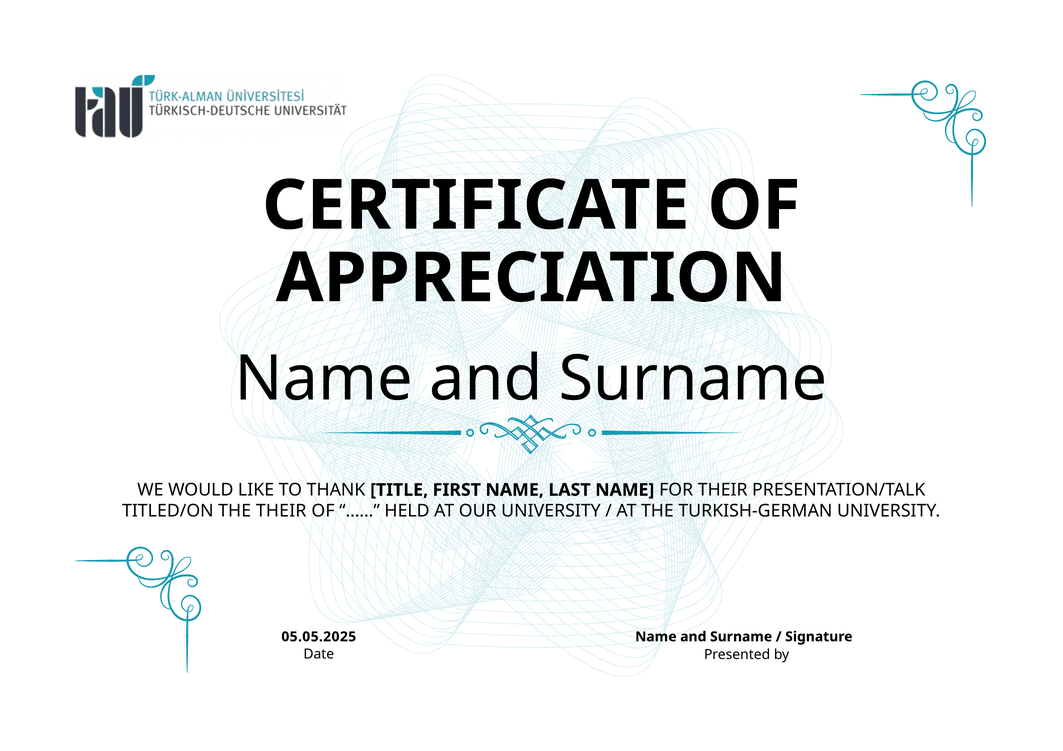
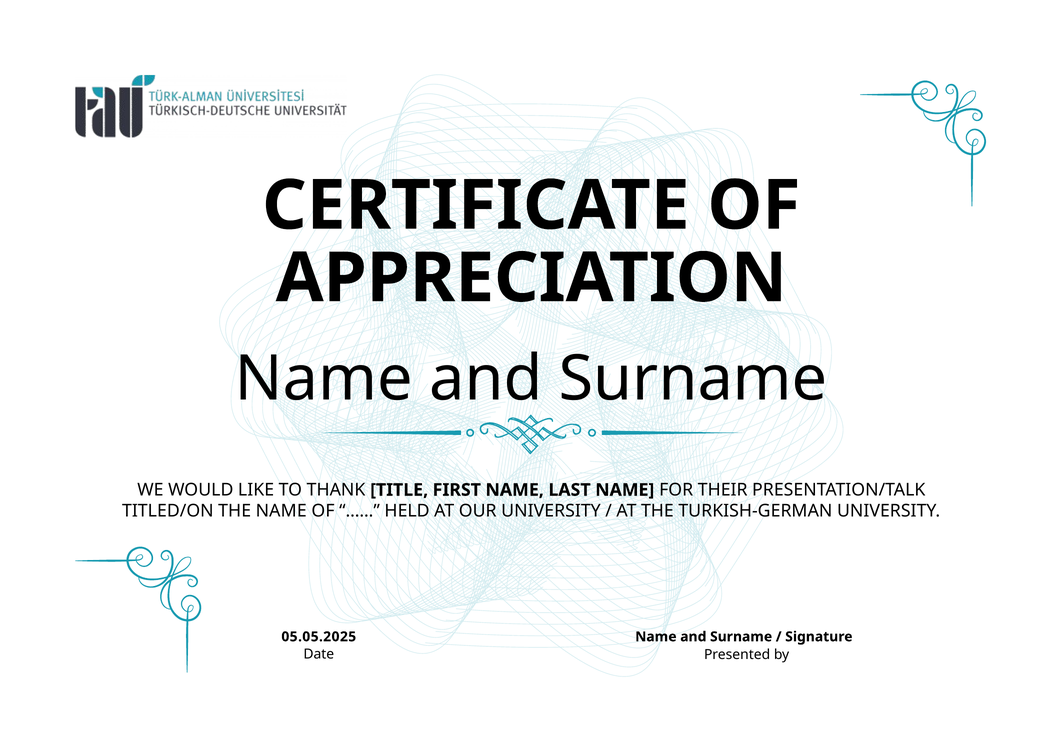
THE THEIR: THEIR -> NAME
